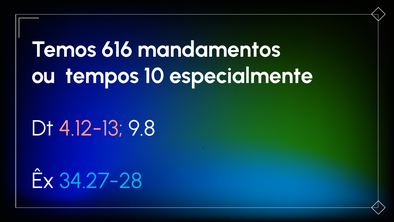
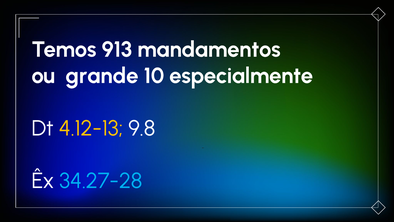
616: 616 -> 913
tempos: tempos -> grande
4.12-13 colour: pink -> yellow
